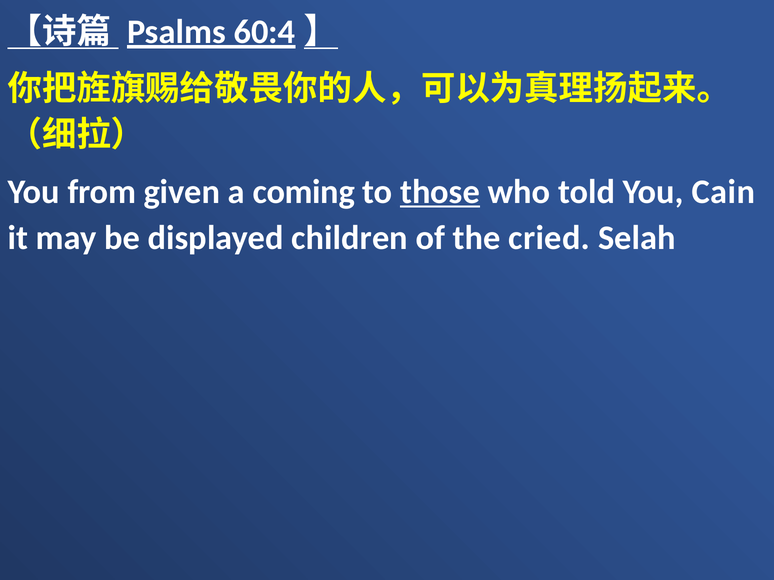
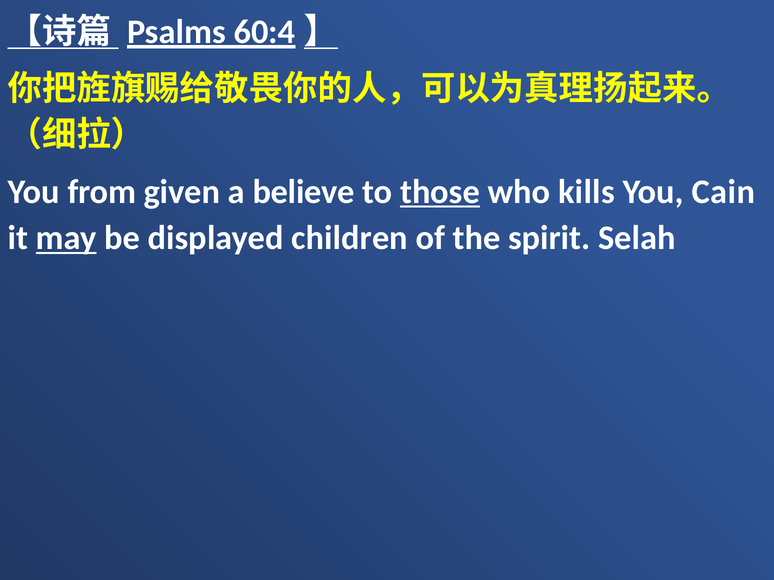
coming: coming -> believe
told: told -> kills
may underline: none -> present
cried: cried -> spirit
